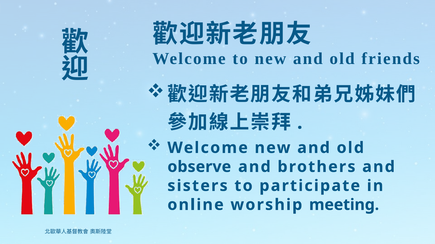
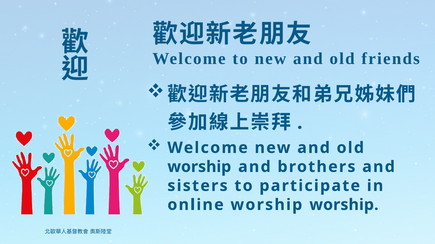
observe at (199, 167): observe -> worship
worship meeting: meeting -> worship
